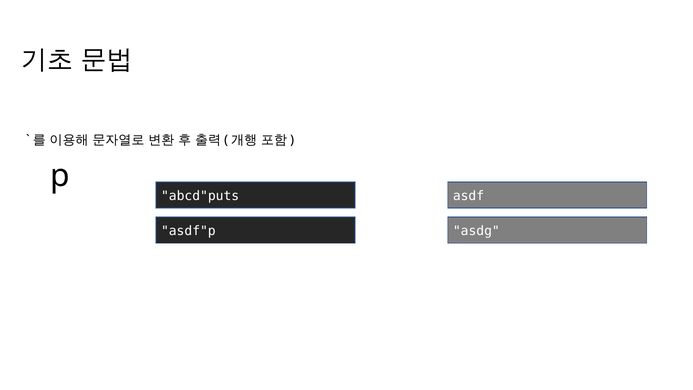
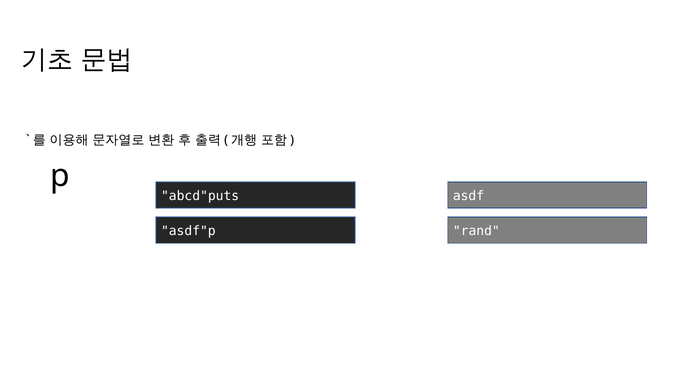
asdg: asdg -> rand
